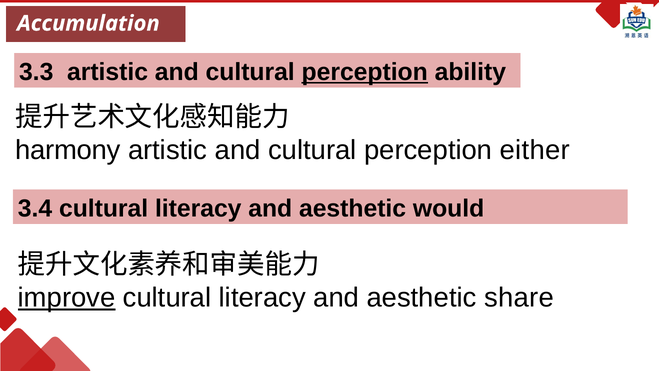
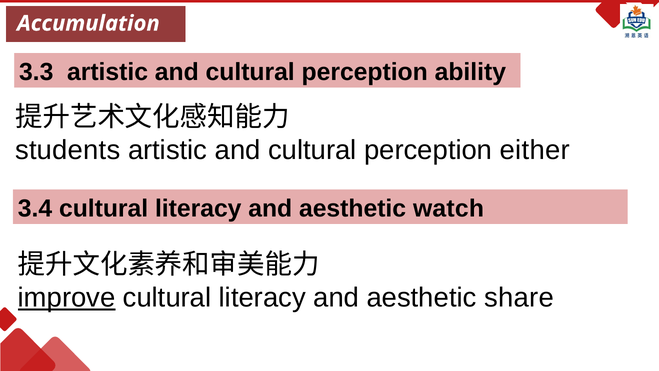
perception at (365, 72) underline: present -> none
harmony: harmony -> students
would: would -> watch
